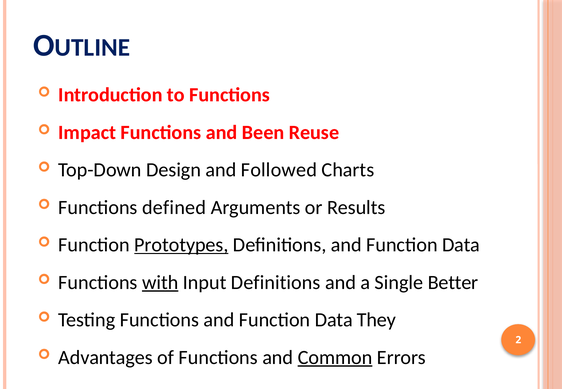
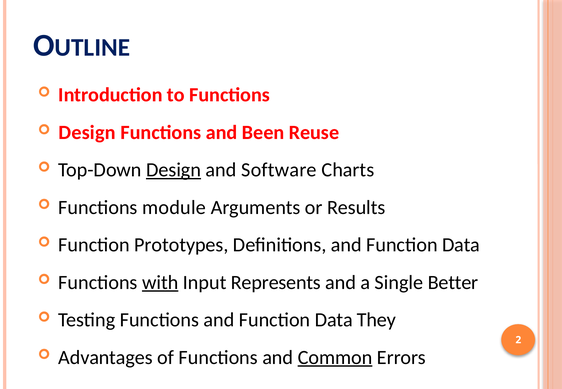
Impact at (87, 132): Impact -> Design
Design at (174, 170) underline: none -> present
Followed: Followed -> Software
defined: defined -> module
Prototypes underline: present -> none
Input Definitions: Definitions -> Represents
